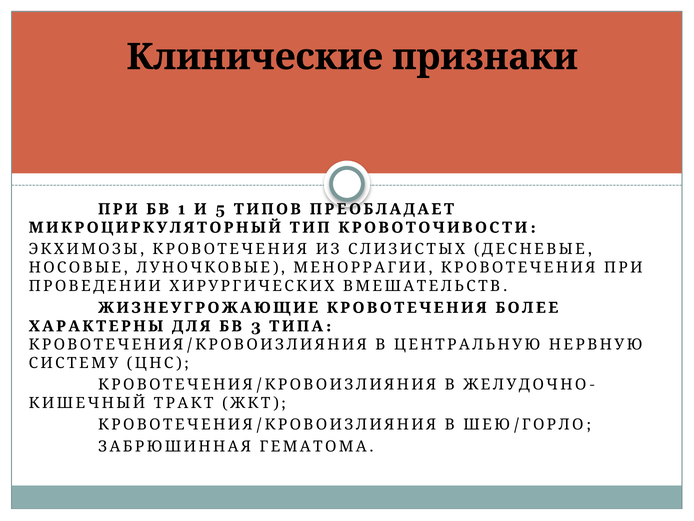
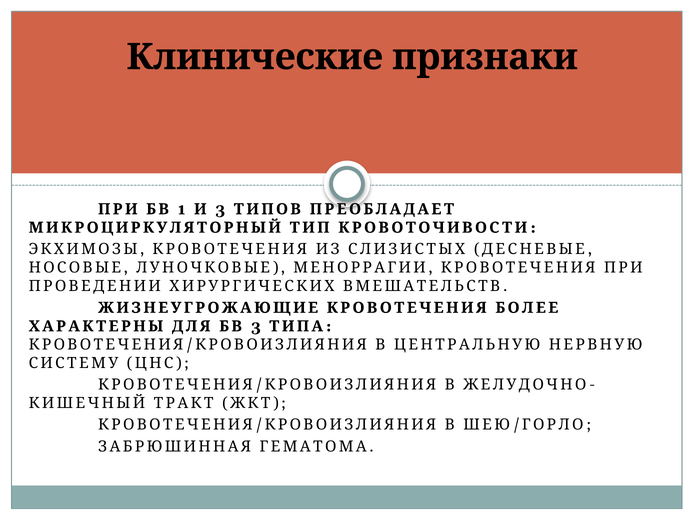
1 5: 5 -> 3
